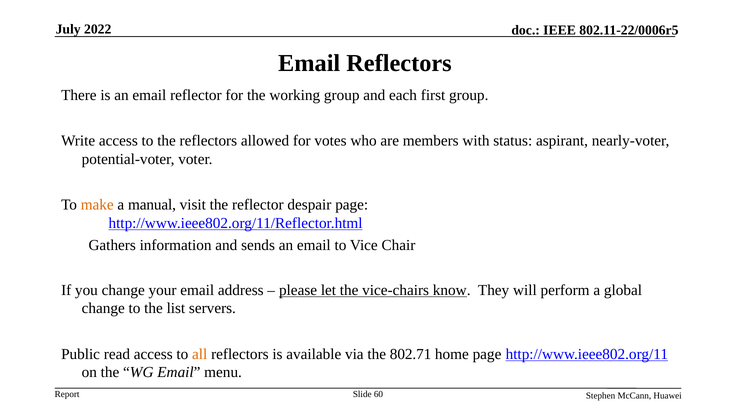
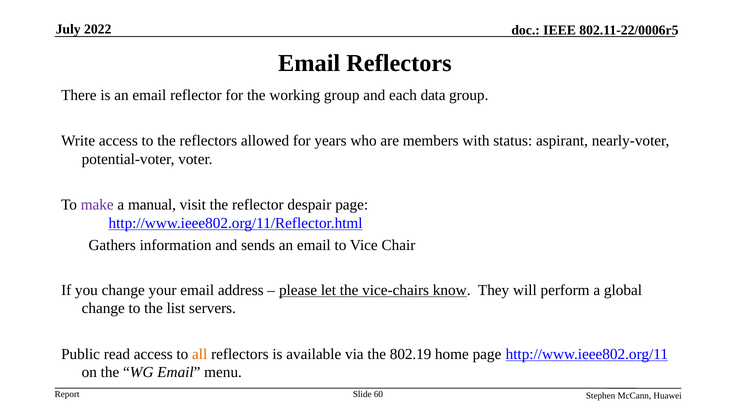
first: first -> data
votes: votes -> years
make colour: orange -> purple
802.71: 802.71 -> 802.19
